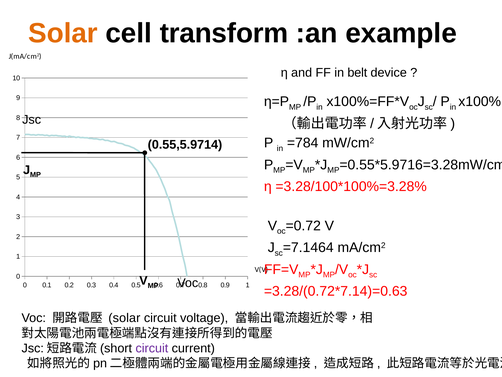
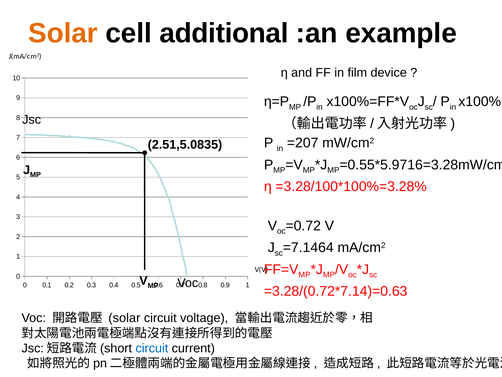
transform: transform -> additional
belt: belt -> film
=784: =784 -> =207
0.55,5.9714: 0.55,5.9714 -> 2.51,5.0835
circuit at (152, 348) colour: purple -> blue
